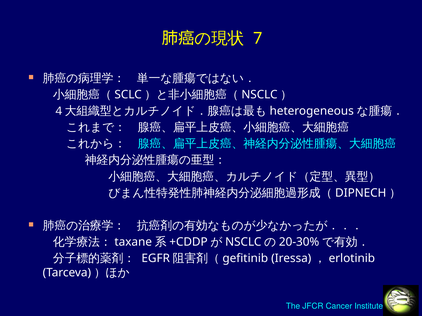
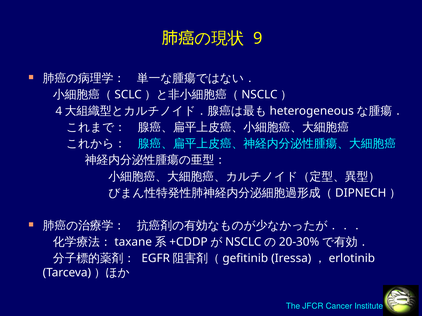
7: 7 -> 9
